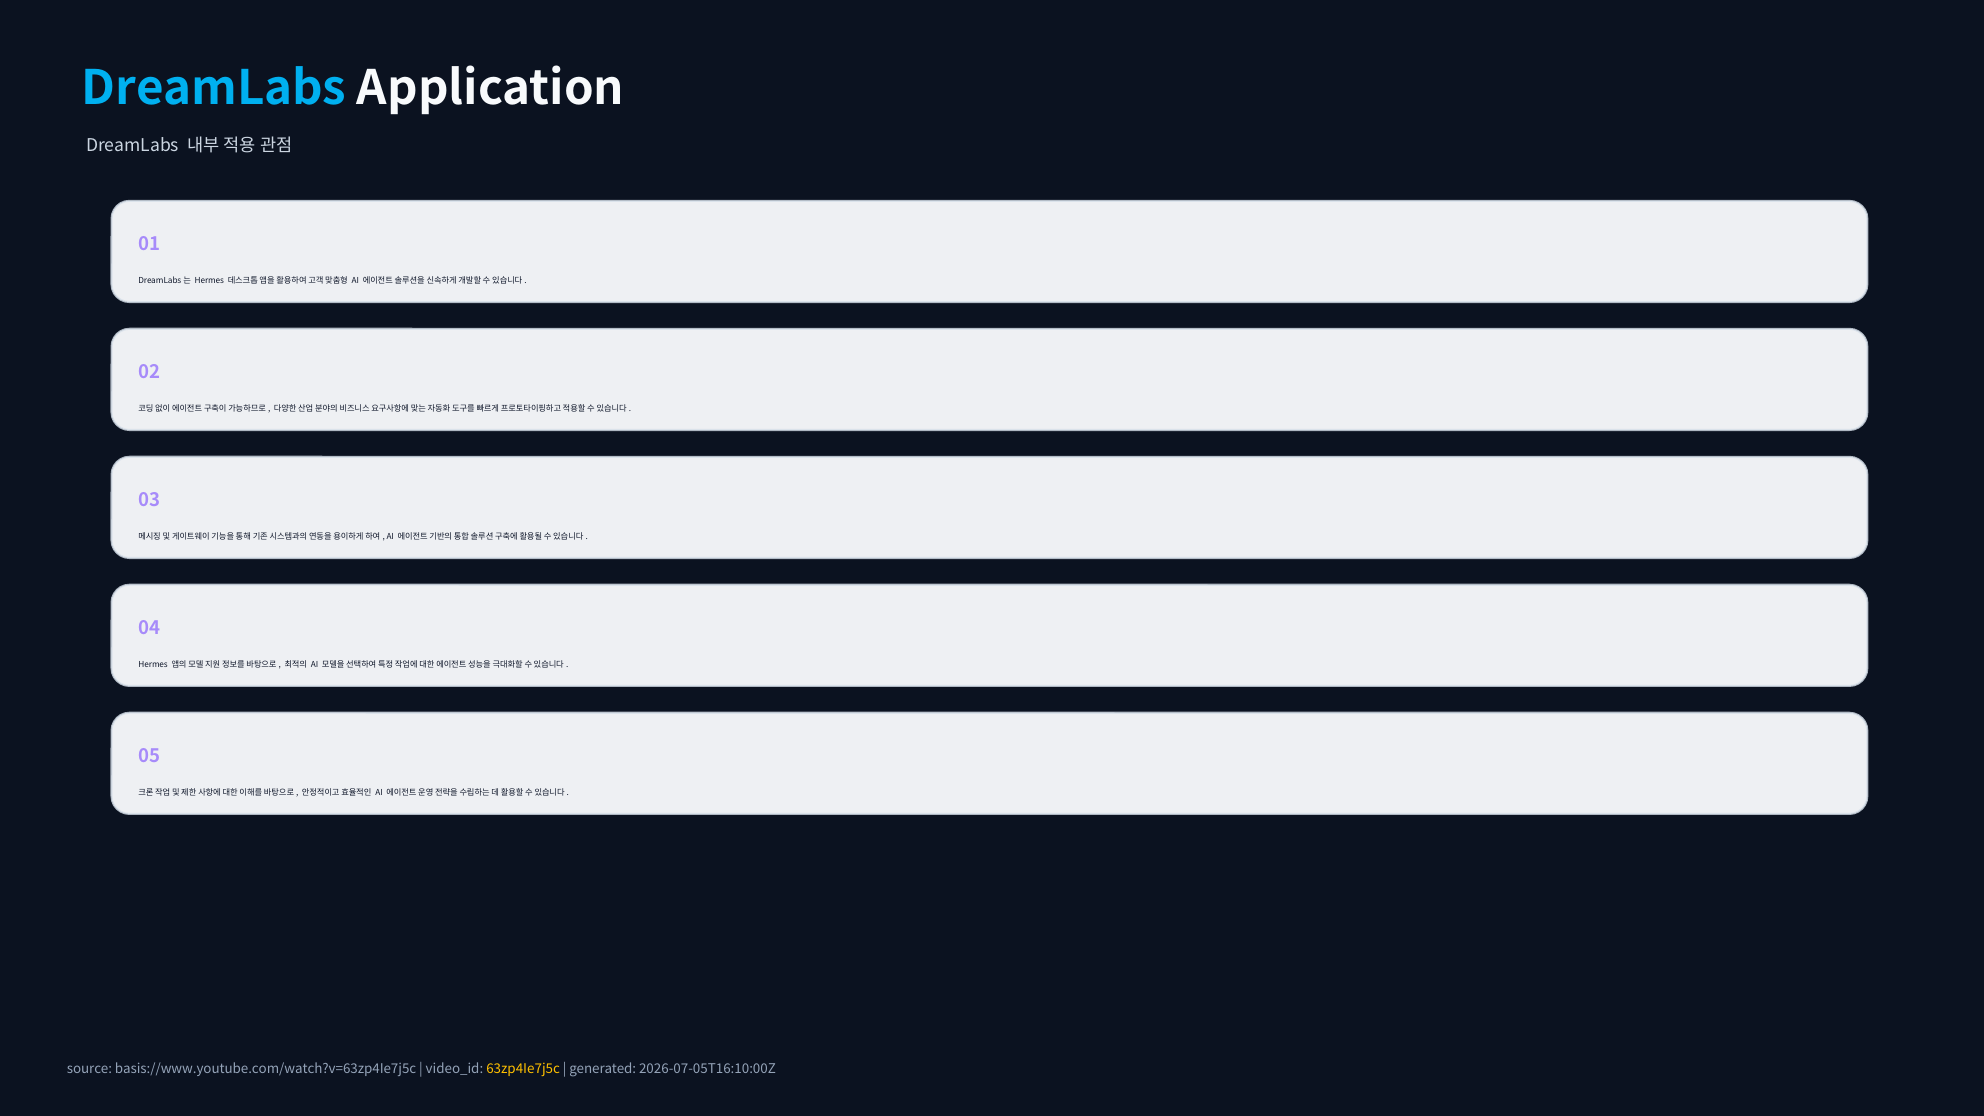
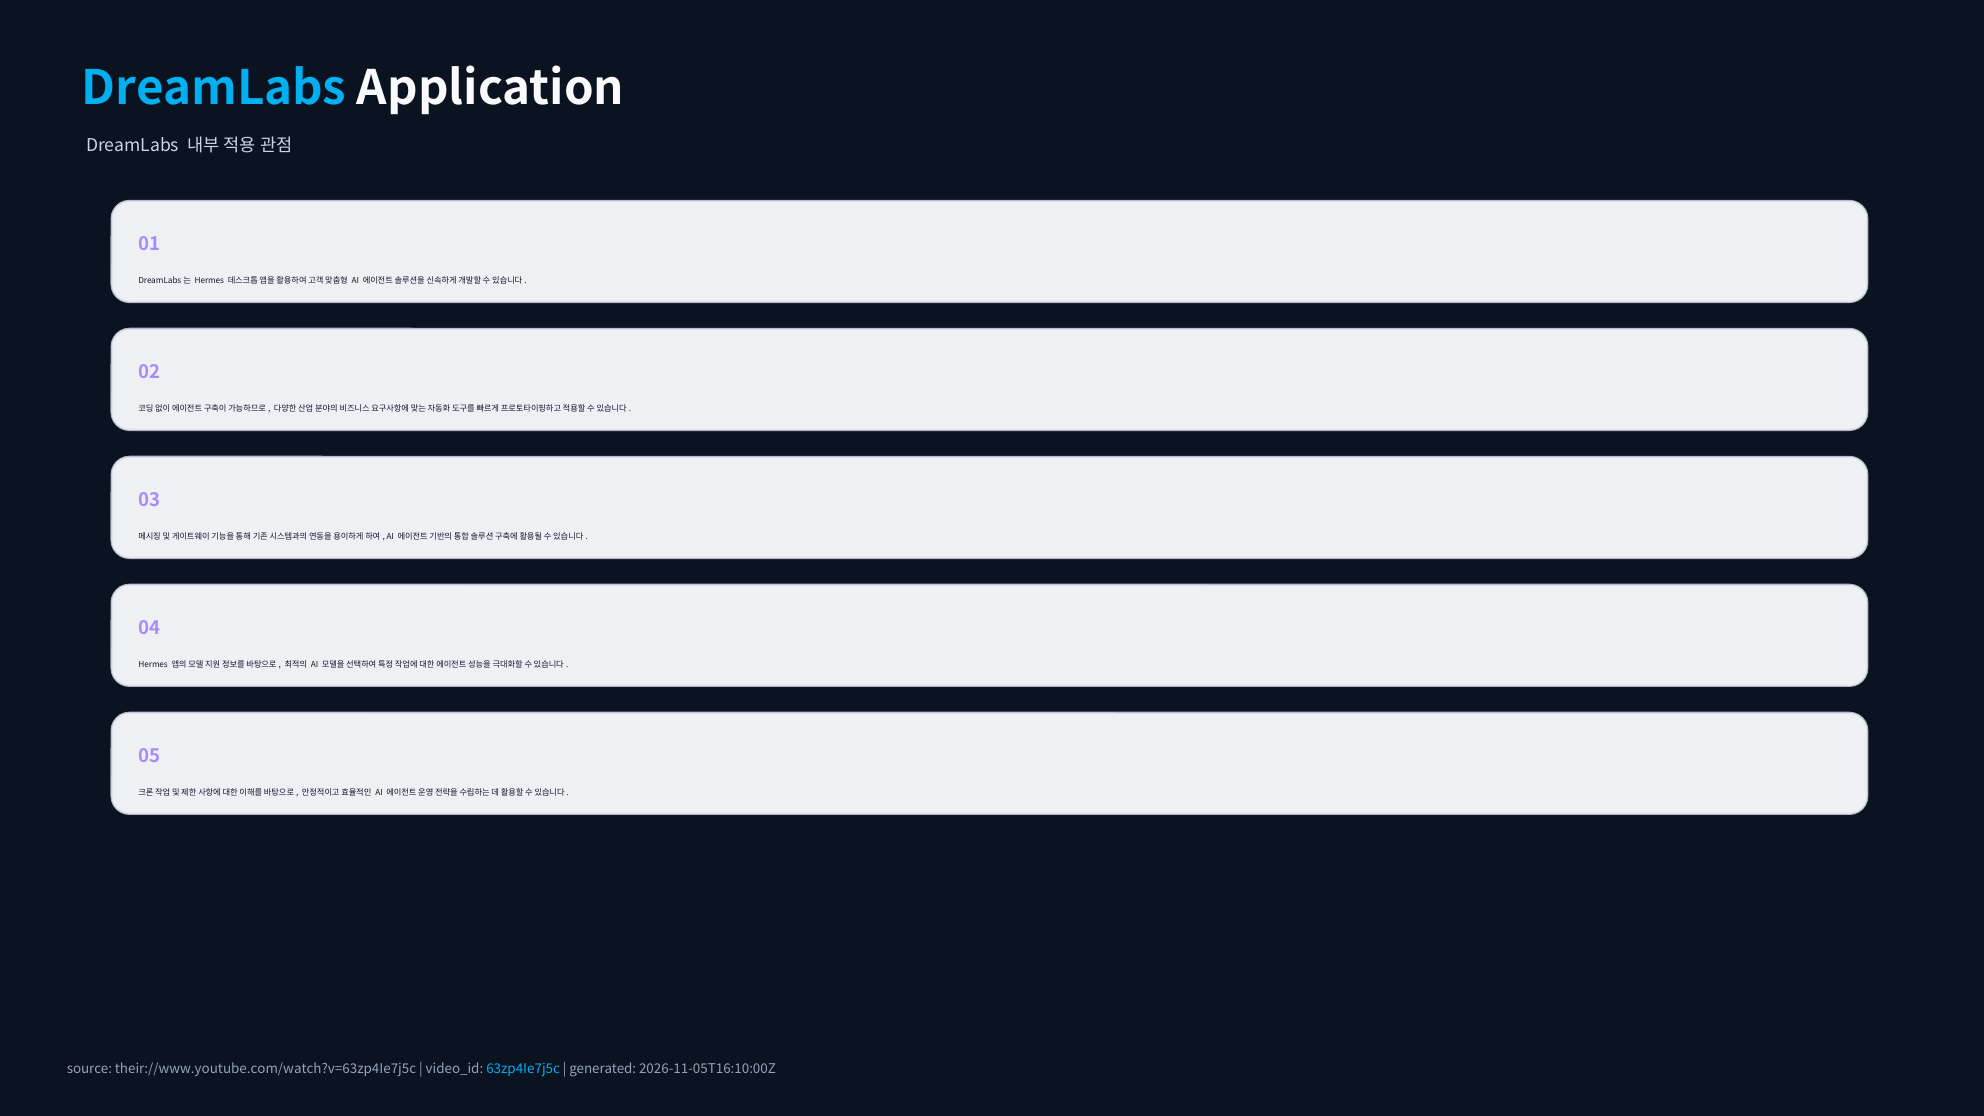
basis://www.youtube.com/watch?v=63zp4Ie7j5c: basis://www.youtube.com/watch?v=63zp4Ie7j5c -> their://www.youtube.com/watch?v=63zp4Ie7j5c
63zp4Ie7j5c colour: yellow -> light blue
2026-07-05T16:10:00Z: 2026-07-05T16:10:00Z -> 2026-11-05T16:10:00Z
